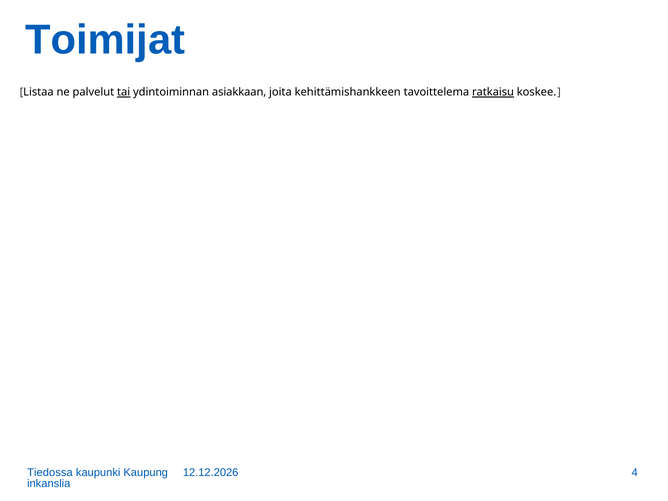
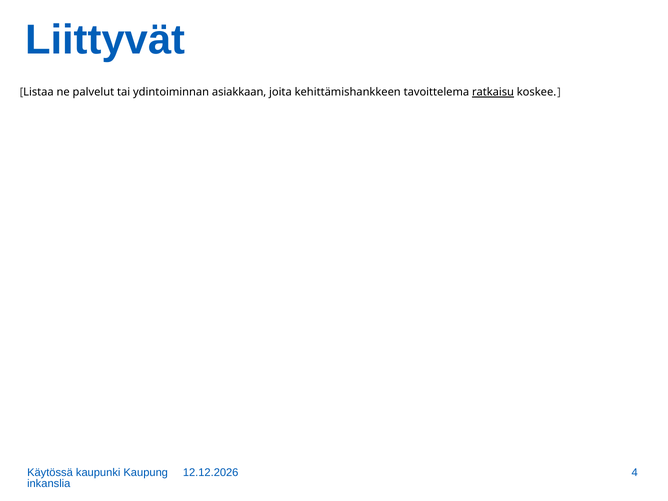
Toimijat: Toimijat -> Liittyvät
tai underline: present -> none
Tiedossa: Tiedossa -> Käytössä
